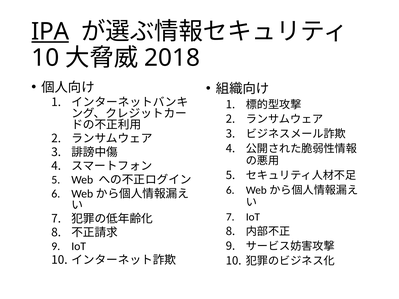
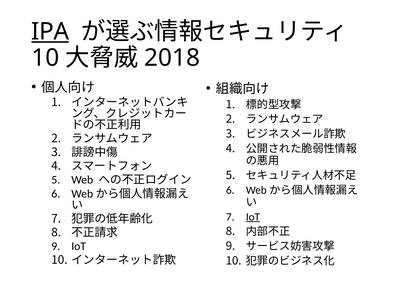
IoT at (253, 217) underline: none -> present
